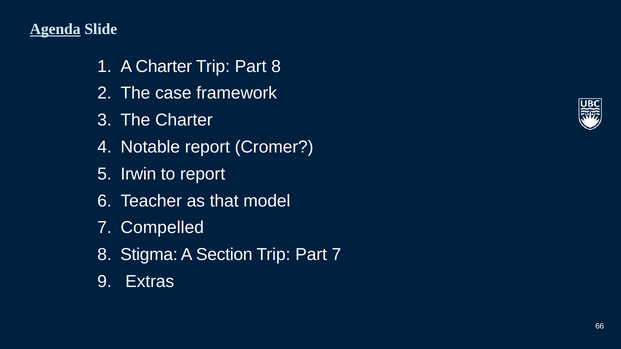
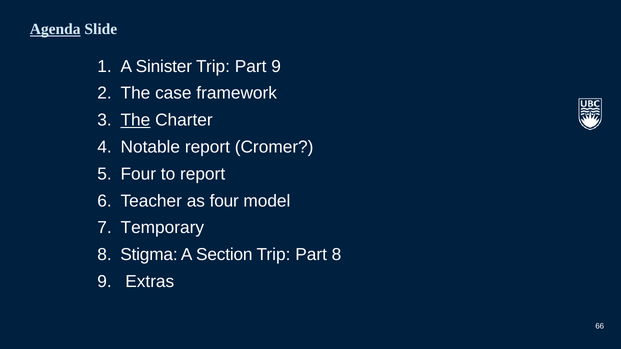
A Charter: Charter -> Sinister
Part 8: 8 -> 9
The at (135, 120) underline: none -> present
Irwin at (138, 174): Irwin -> Four
as that: that -> four
Compelled: Compelled -> Temporary
Part 7: 7 -> 8
